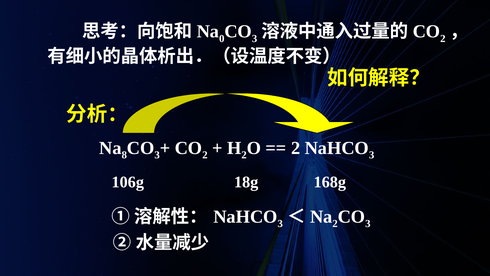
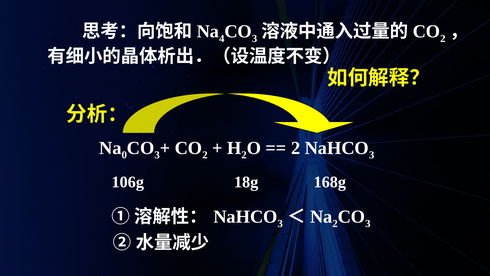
0: 0 -> 4
8: 8 -> 0
